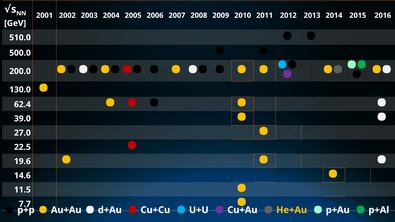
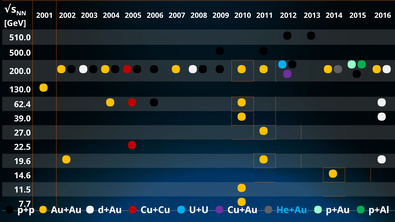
He+Au colour: yellow -> light blue
